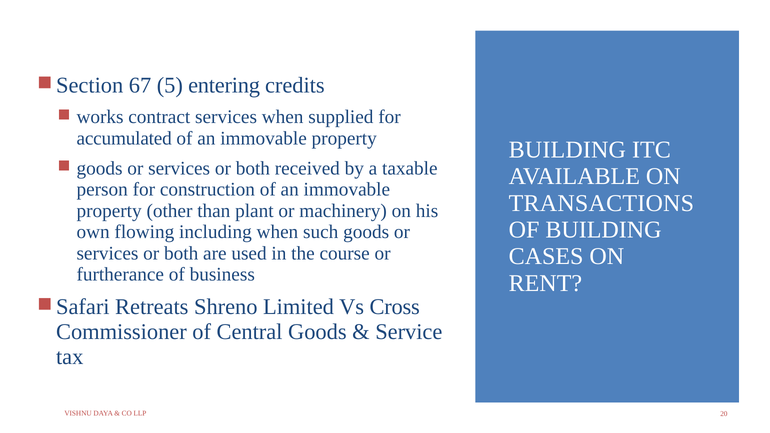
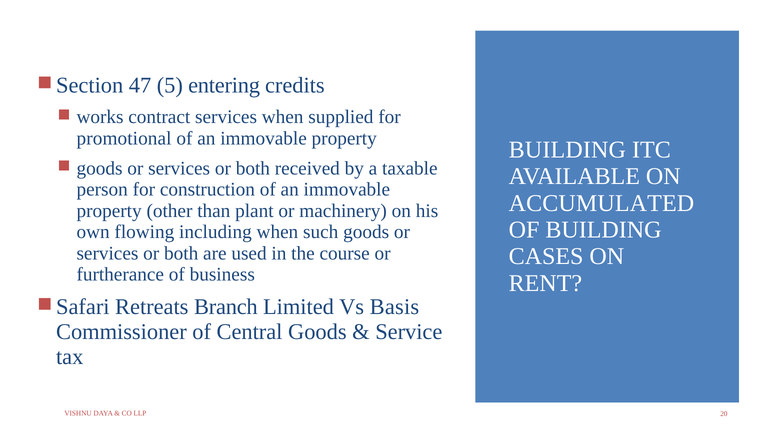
67: 67 -> 47
accumulated: accumulated -> promotional
TRANSACTIONS: TRANSACTIONS -> ACCUMULATED
Shreno: Shreno -> Branch
Cross: Cross -> Basis
